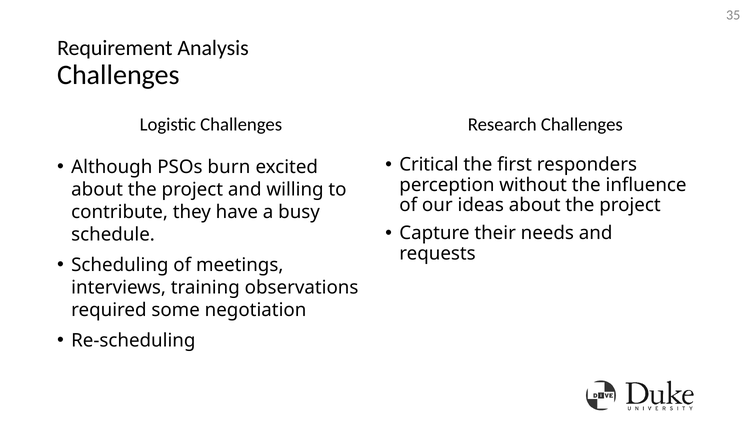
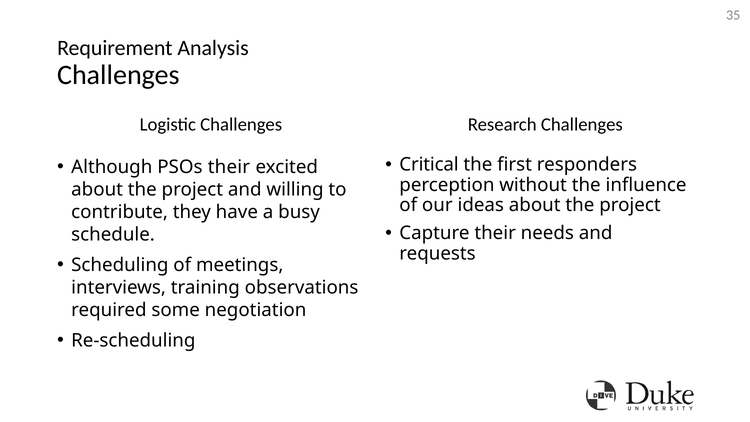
PSOs burn: burn -> their
